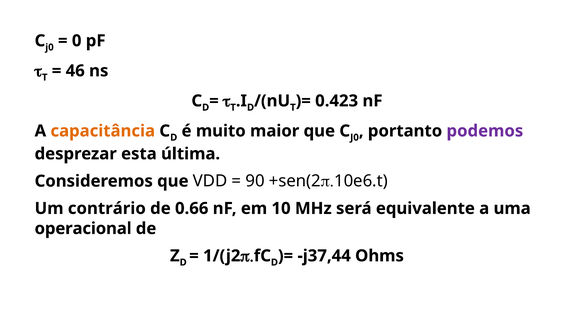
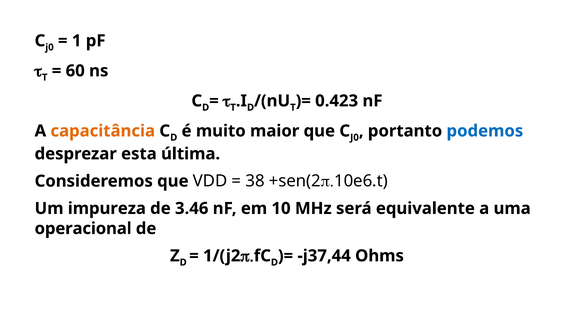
0: 0 -> 1
46: 46 -> 60
podemos colour: purple -> blue
90: 90 -> 38
contrário: contrário -> impureza
0.66: 0.66 -> 3.46
